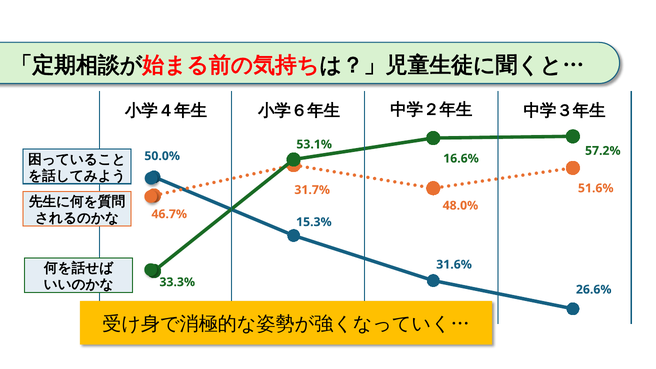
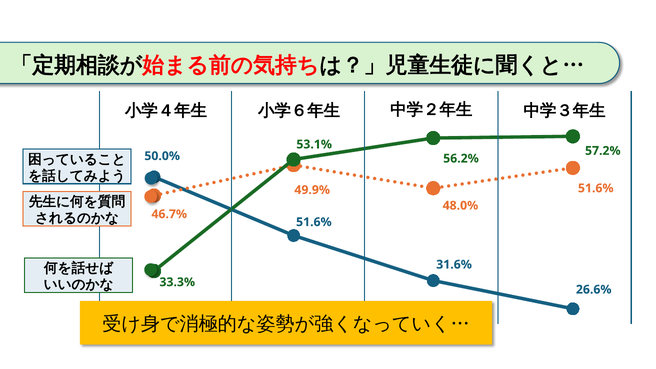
16.6%: 16.6% -> 56.2%
31.7%: 31.7% -> 49.9%
15.3% at (314, 222): 15.3% -> 51.6%
